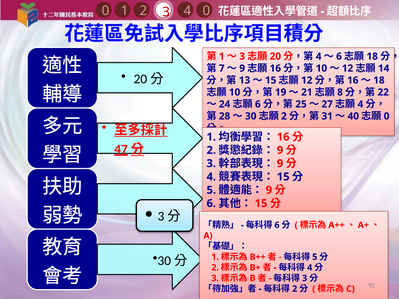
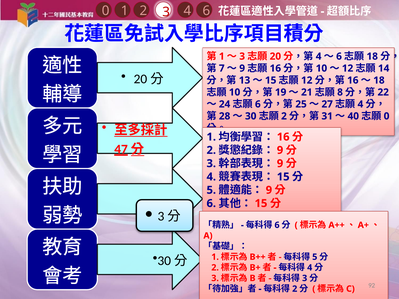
4 0: 0 -> 6
